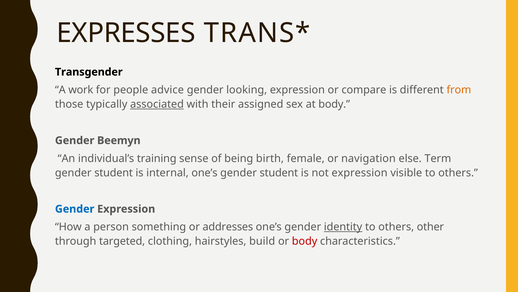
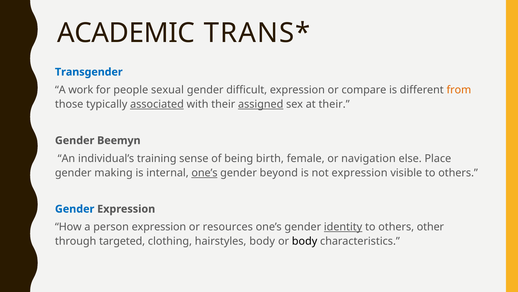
EXPRESSES: EXPRESSES -> ACADEMIC
Transgender colour: black -> blue
advice: advice -> sexual
looking: looking -> difficult
assigned underline: none -> present
at body: body -> their
Term: Term -> Place
student at (114, 172): student -> making
one’s at (205, 172) underline: none -> present
student at (279, 172): student -> beyond
person something: something -> expression
addresses: addresses -> resources
hairstyles build: build -> body
body at (305, 241) colour: red -> black
